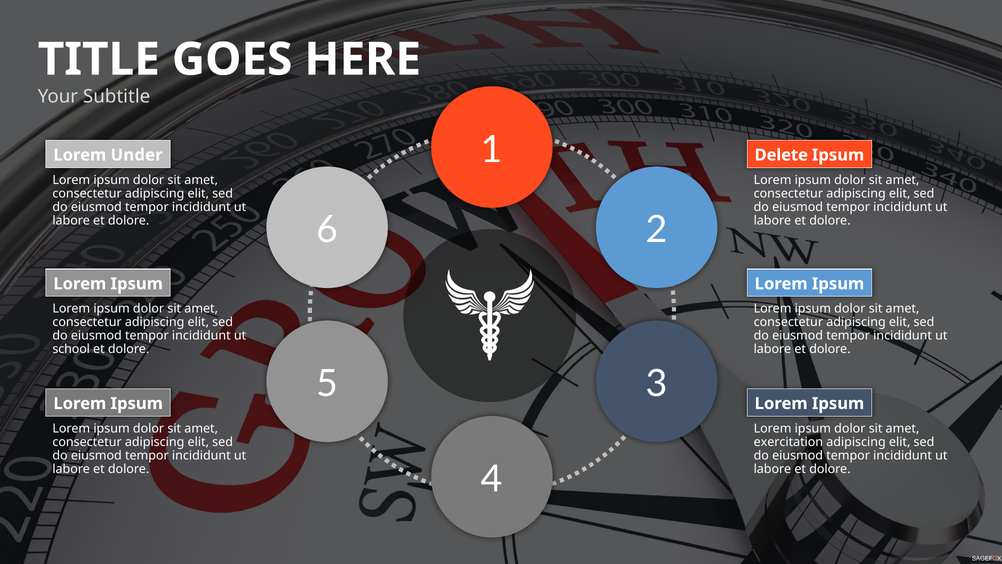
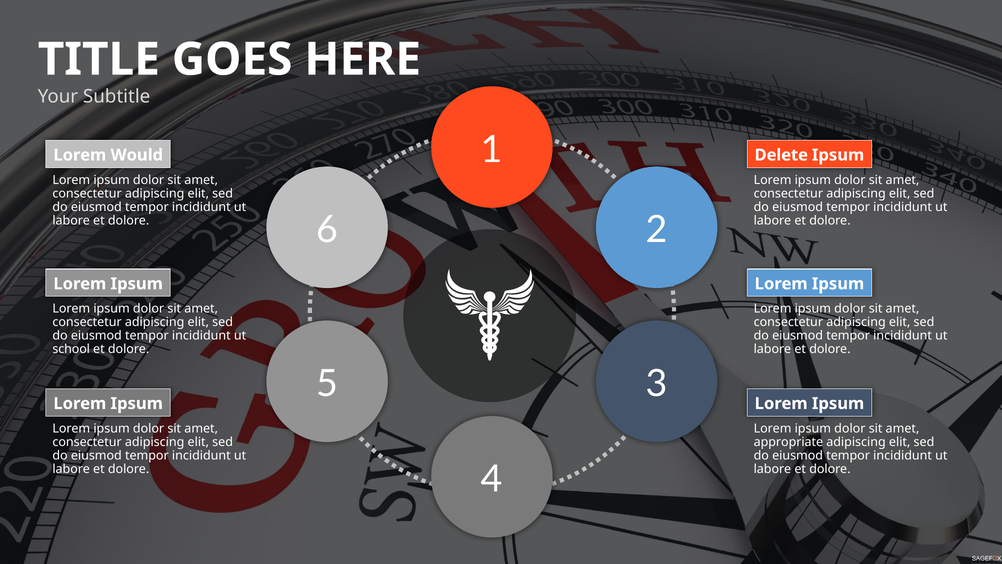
Under: Under -> Would
exercitation: exercitation -> appropriate
